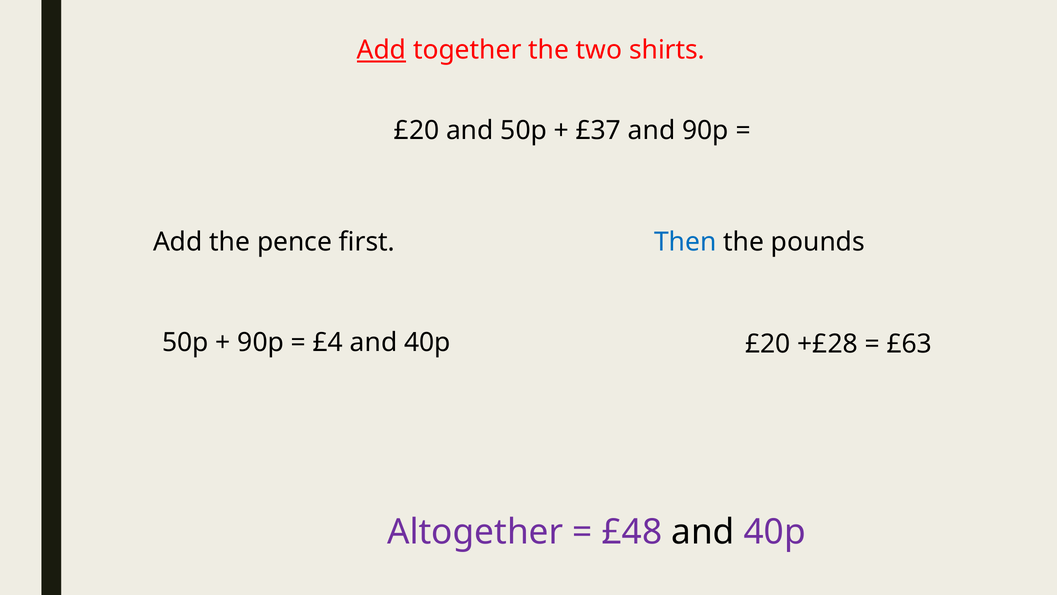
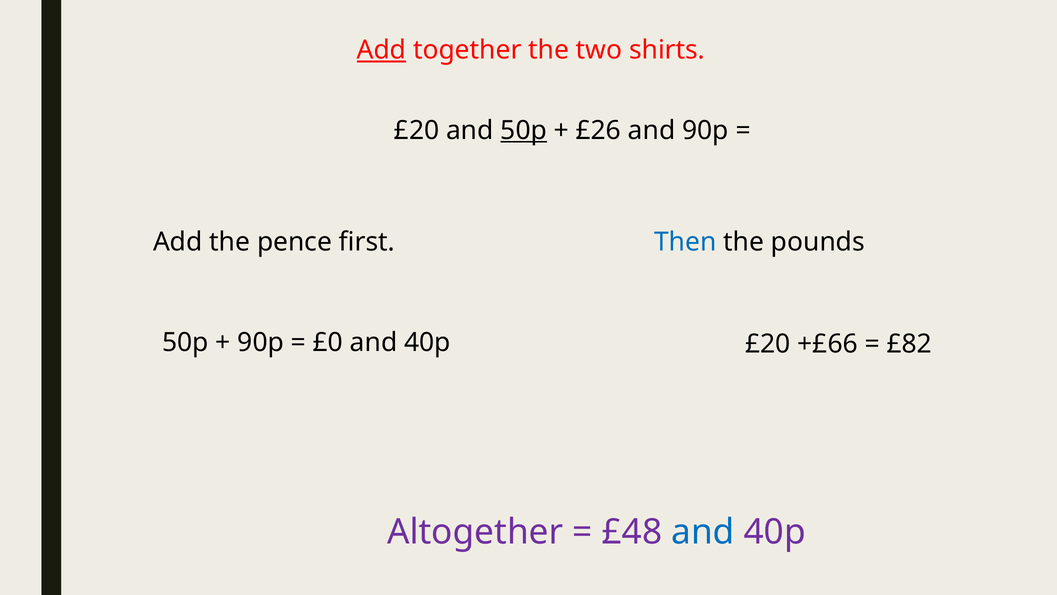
50p at (524, 130) underline: none -> present
£37: £37 -> £26
£4: £4 -> £0
+£28: +£28 -> +£66
£63: £63 -> £82
and at (703, 532) colour: black -> blue
